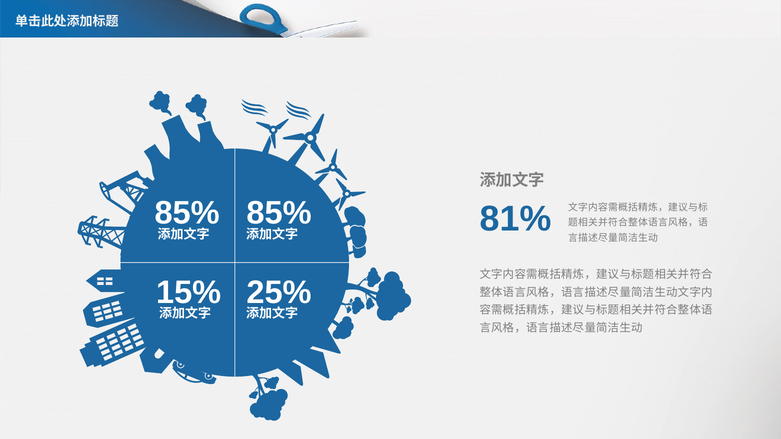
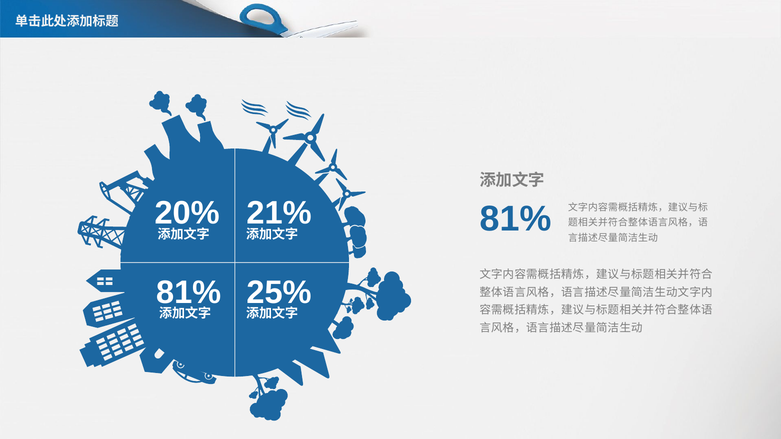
85% at (279, 213): 85% -> 21%
85% at (187, 213): 85% -> 20%
15% at (189, 293): 15% -> 81%
